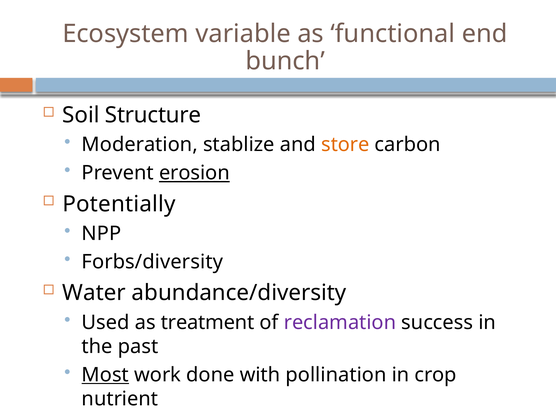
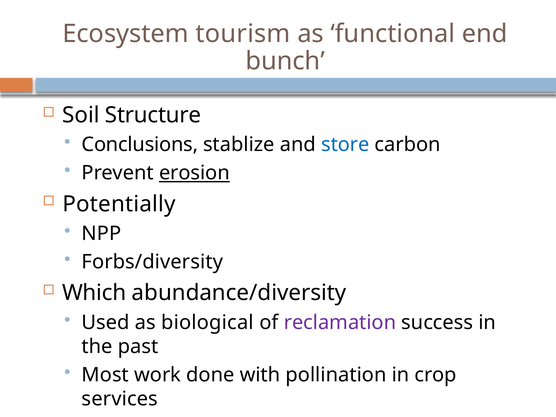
variable: variable -> tourism
Moderation: Moderation -> Conclusions
store colour: orange -> blue
Water: Water -> Which
treatment: treatment -> biological
Most underline: present -> none
nutrient: nutrient -> services
